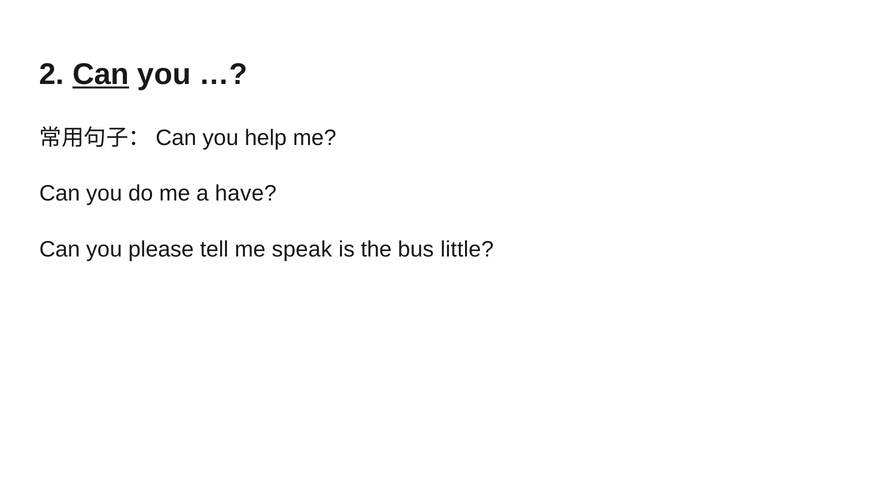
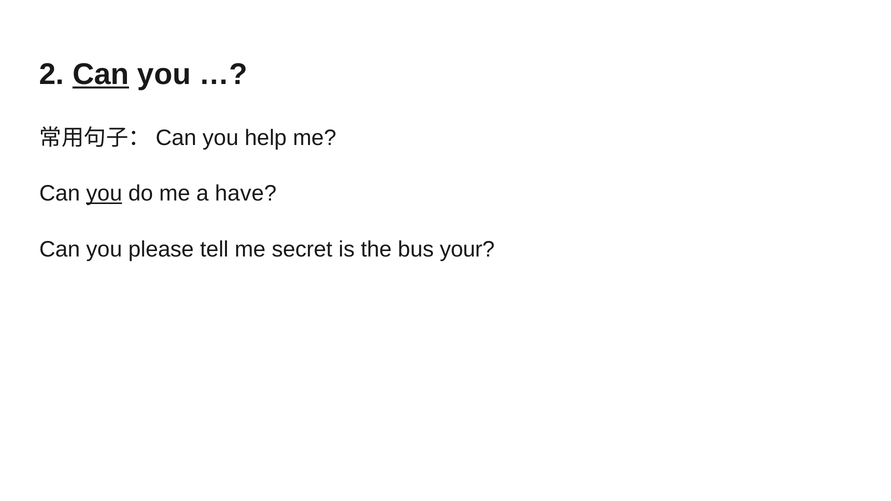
you at (104, 194) underline: none -> present
speak: speak -> secret
little: little -> your
